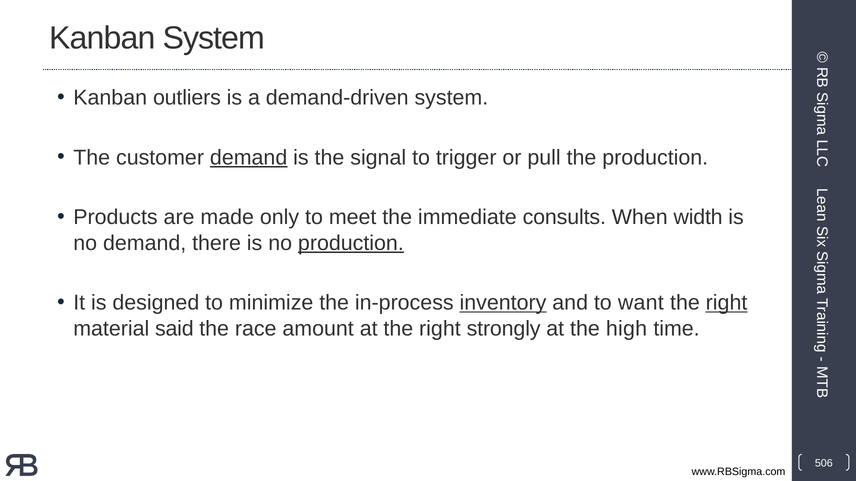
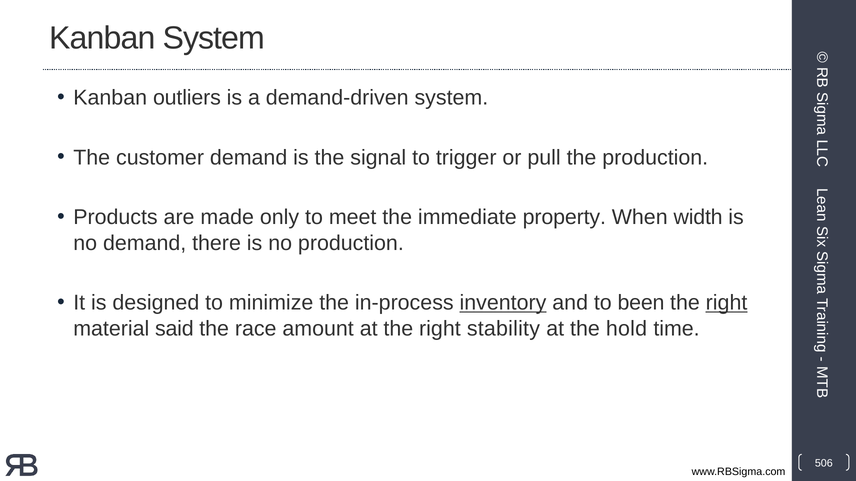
demand at (249, 158) underline: present -> none
consults: consults -> property
production at (351, 243) underline: present -> none
want: want -> been
strongly: strongly -> stability
high: high -> hold
